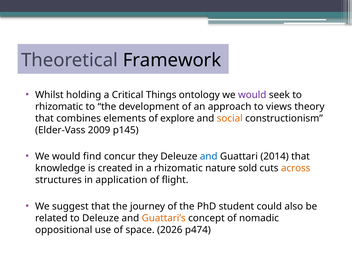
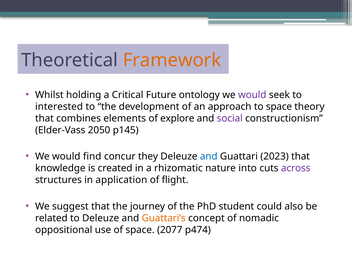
Framework colour: black -> orange
Things: Things -> Future
rhizomatic at (59, 107): rhizomatic -> interested
to views: views -> space
social colour: orange -> purple
2009: 2009 -> 2050
2014: 2014 -> 2023
sold: sold -> into
across colour: orange -> purple
2026: 2026 -> 2077
